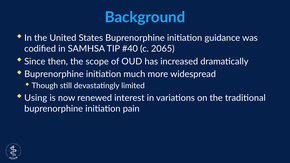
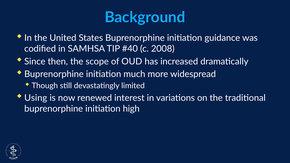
2065: 2065 -> 2008
pain: pain -> high
